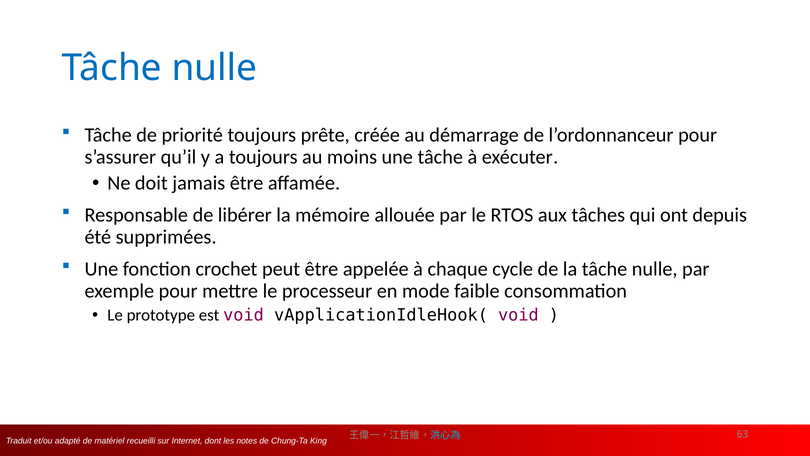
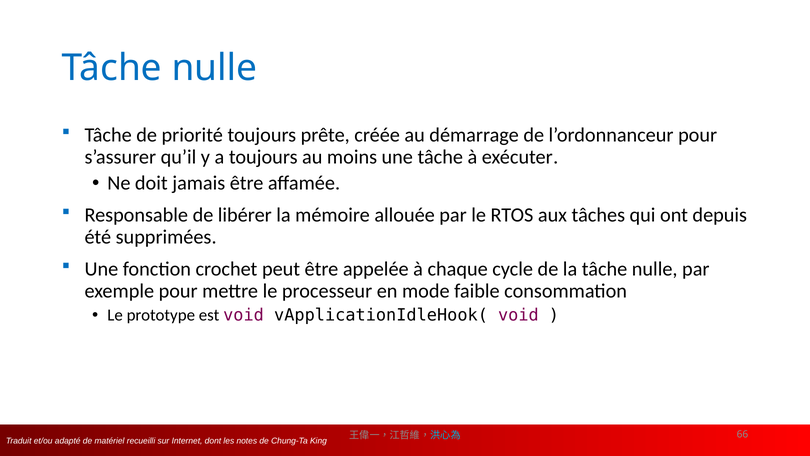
63: 63 -> 66
